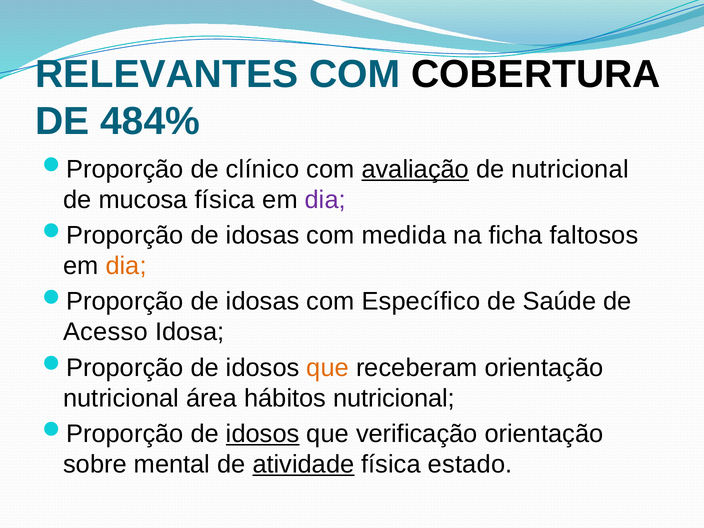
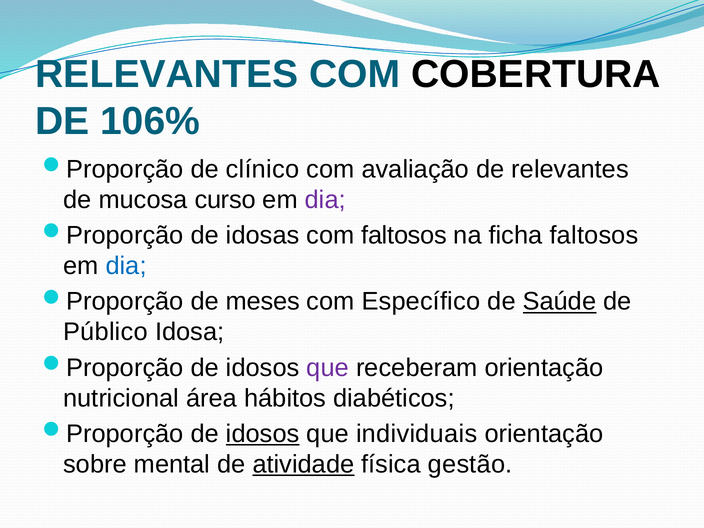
484%: 484% -> 106%
avaliação underline: present -> none
de nutricional: nutricional -> relevantes
mucosa física: física -> curso
com medida: medida -> faltosos
dia at (126, 266) colour: orange -> blue
idosas at (263, 302): idosas -> meses
Saúde underline: none -> present
Acesso: Acesso -> Público
que at (328, 368) colour: orange -> purple
hábitos nutricional: nutricional -> diabéticos
verificação: verificação -> individuais
estado: estado -> gestão
